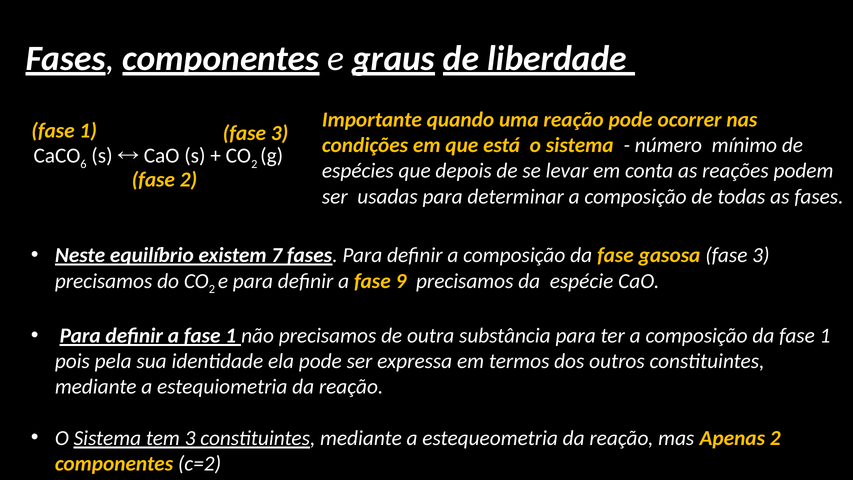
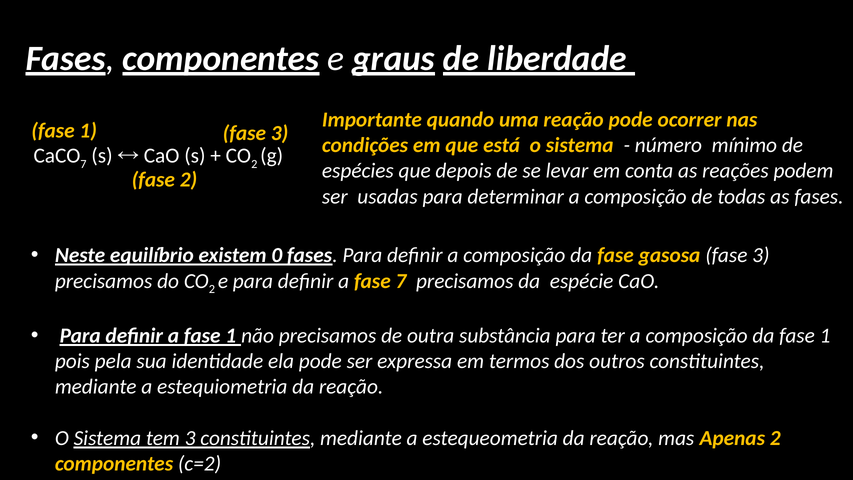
6 at (83, 164): 6 -> 7
7: 7 -> 0
fase 9: 9 -> 7
